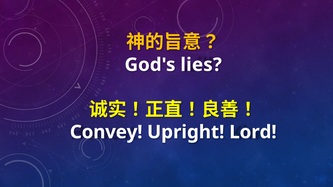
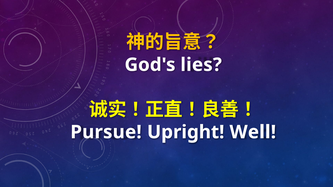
Convey: Convey -> Pursue
Lord: Lord -> Well
